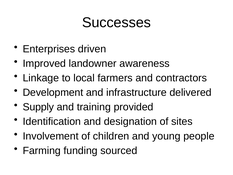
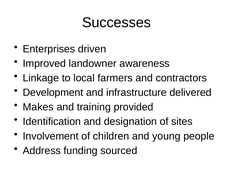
Supply: Supply -> Makes
Farming: Farming -> Address
